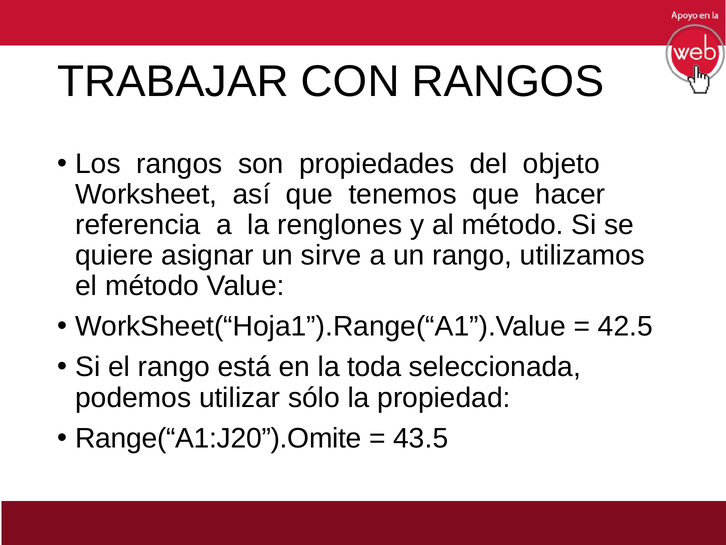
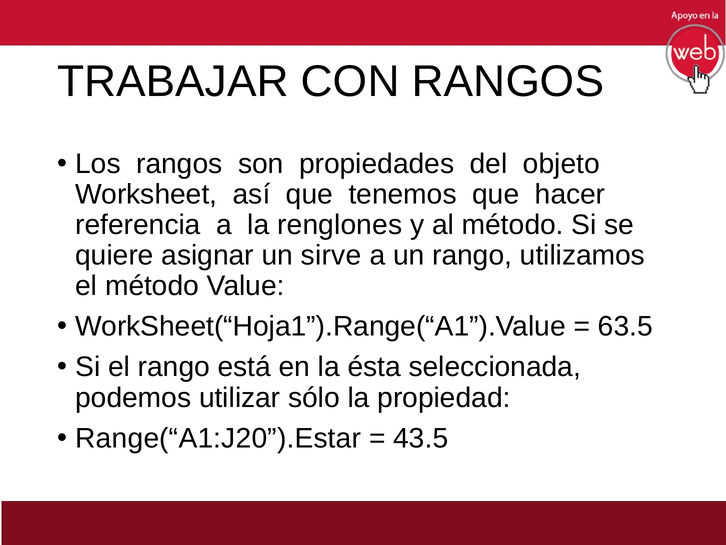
42.5: 42.5 -> 63.5
toda: toda -> ésta
Range(“A1:J20”).Omite: Range(“A1:J20”).Omite -> Range(“A1:J20”).Estar
